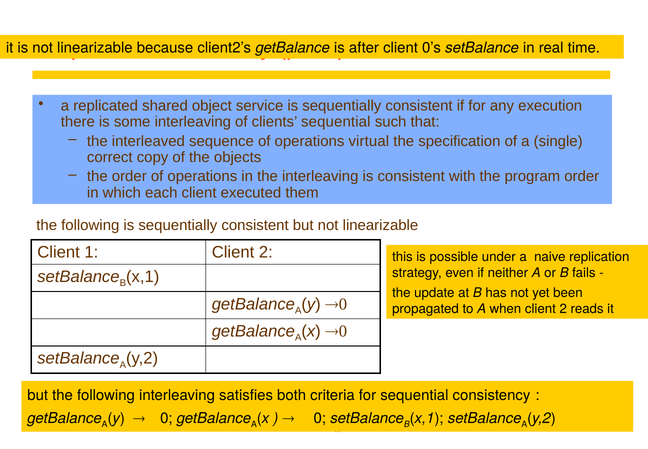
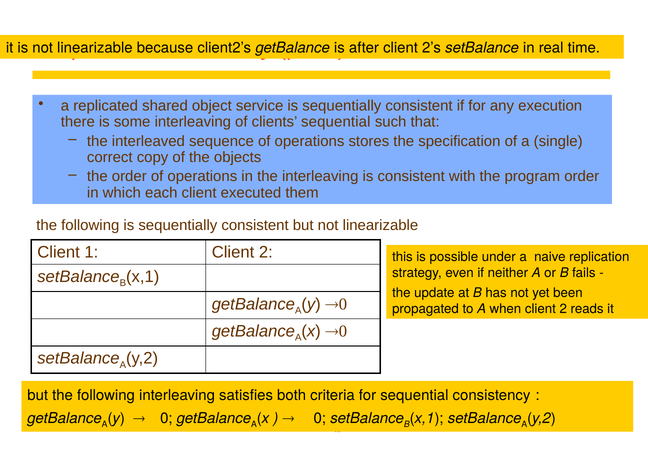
0’s: 0’s -> 2’s
virtual: virtual -> stores
